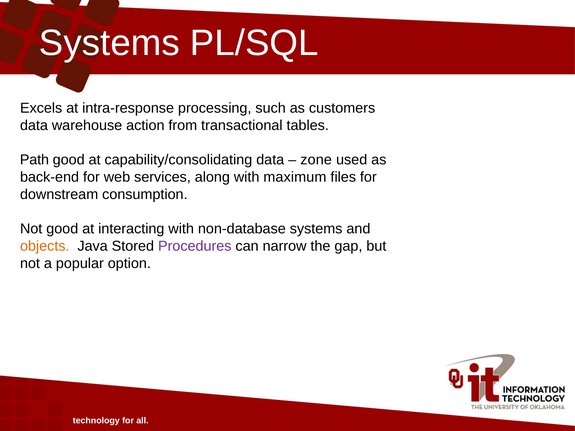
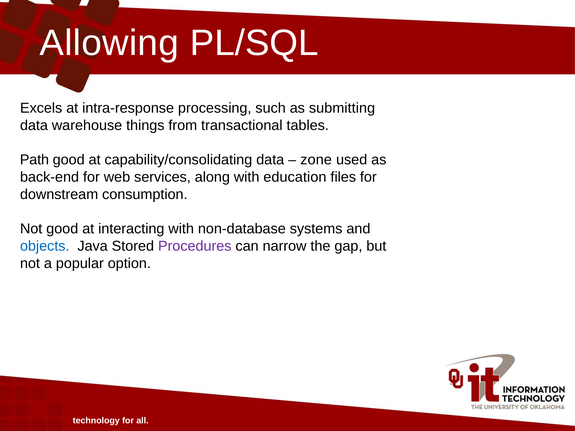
Systems at (109, 43): Systems -> Allowing
customers: customers -> submitting
action: action -> things
maximum: maximum -> education
objects colour: orange -> blue
